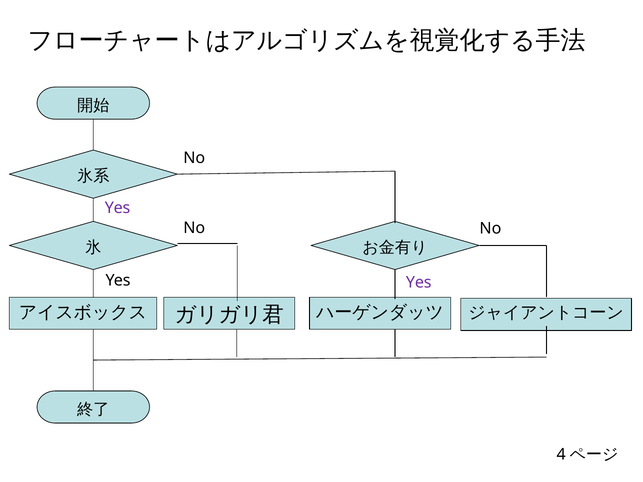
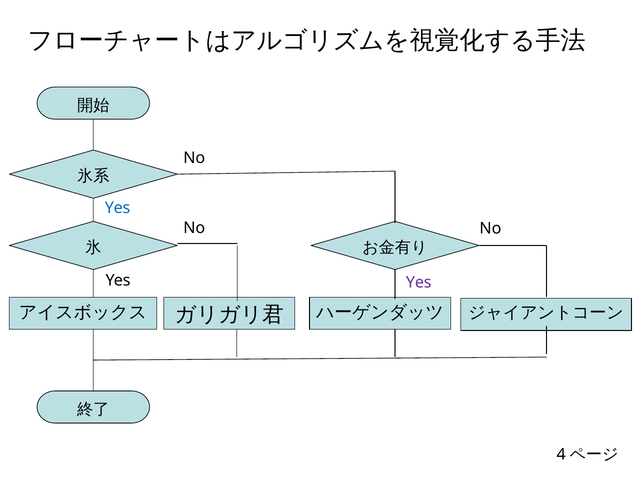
Yes at (118, 208) colour: purple -> blue
